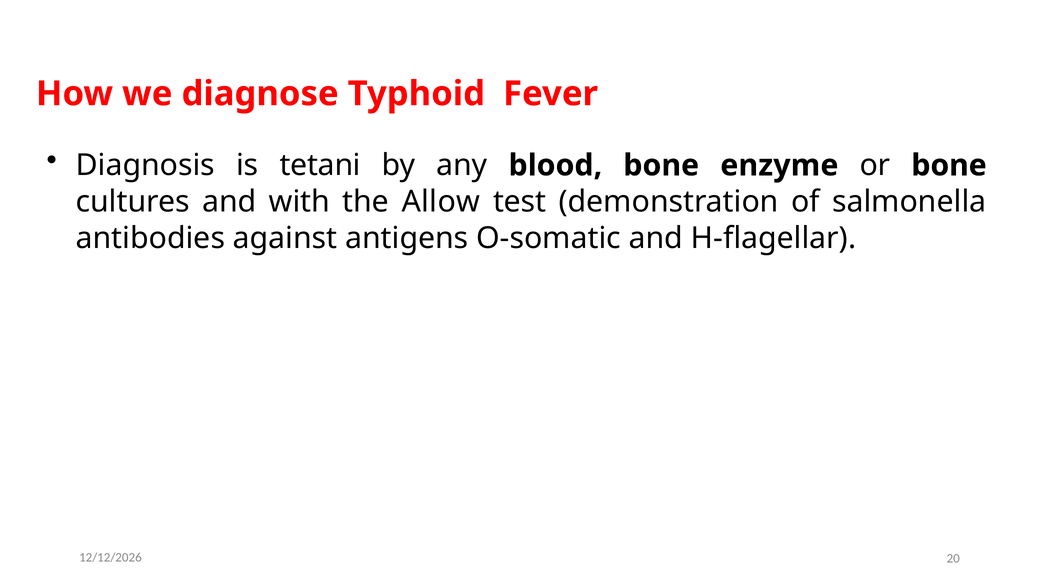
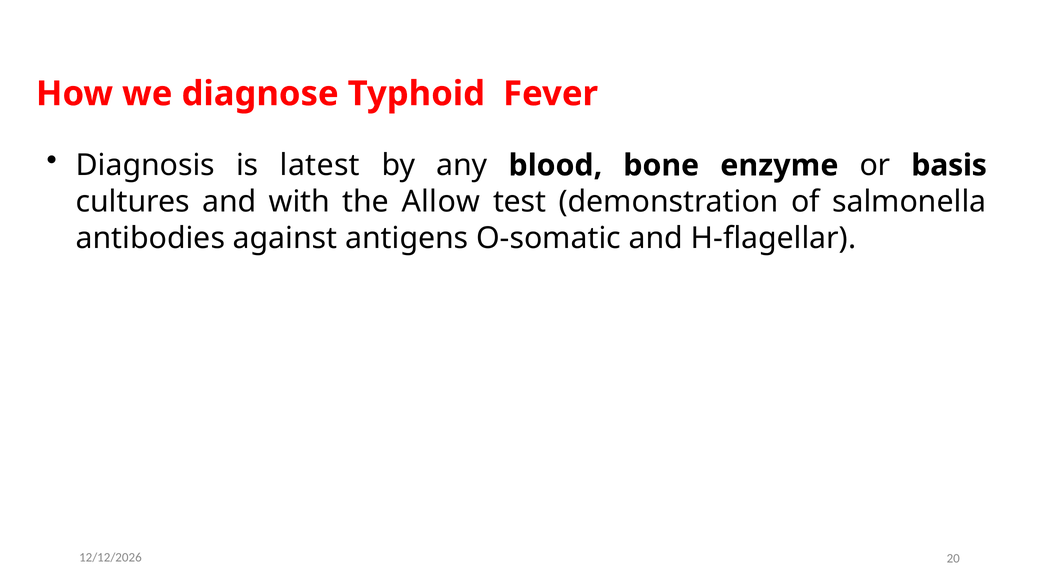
tetani: tetani -> latest
or bone: bone -> basis
